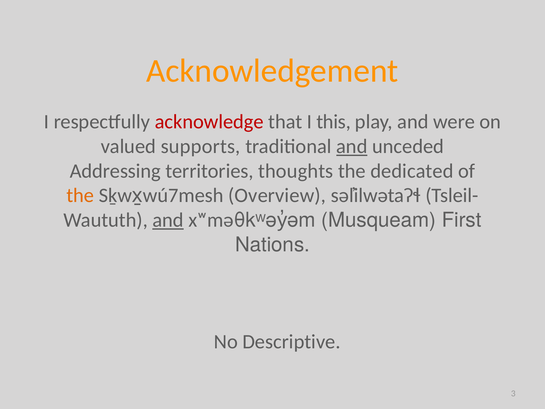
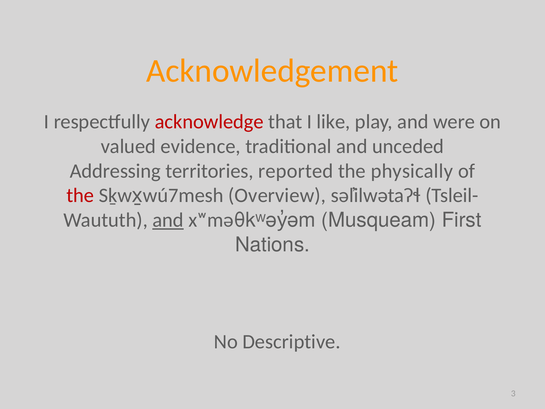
this: this -> like
supports: supports -> evidence
and at (352, 146) underline: present -> none
thoughts: thoughts -> reported
dedicated: dedicated -> physically
the at (80, 195) colour: orange -> red
